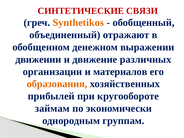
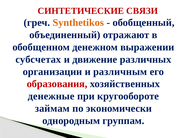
движении: движении -> субсчетах
материалов: материалов -> различным
образования colour: orange -> red
прибылей: прибылей -> денежные
